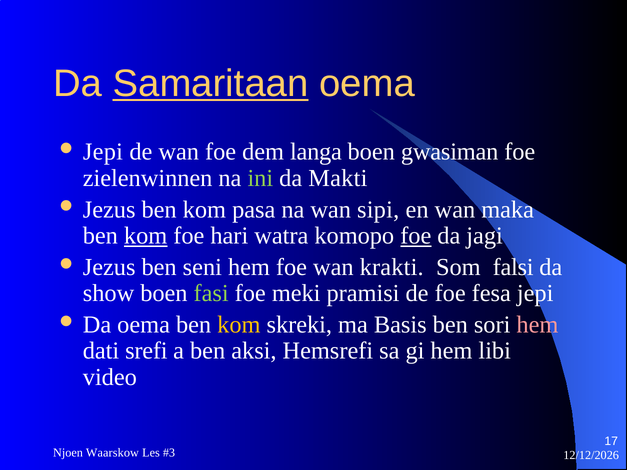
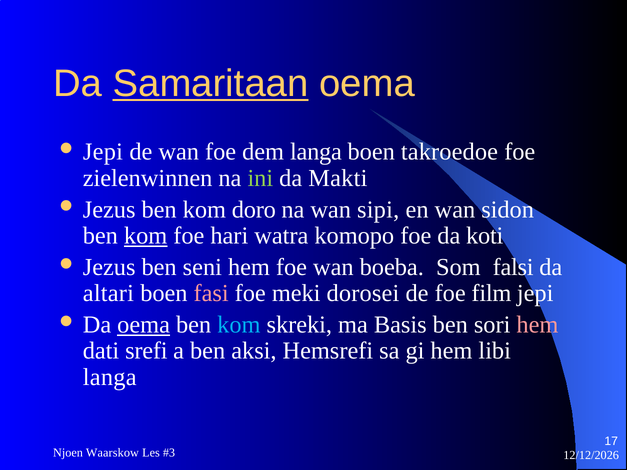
gwasiman: gwasiman -> takroedoe
pasa: pasa -> doro
maka: maka -> sidon
foe at (416, 236) underline: present -> none
jagi: jagi -> koti
krakti: krakti -> boeba
show: show -> altari
fasi colour: light green -> pink
pramisi: pramisi -> dorosei
fesa: fesa -> film
oema at (144, 325) underline: none -> present
kom at (239, 325) colour: yellow -> light blue
video at (110, 377): video -> langa
